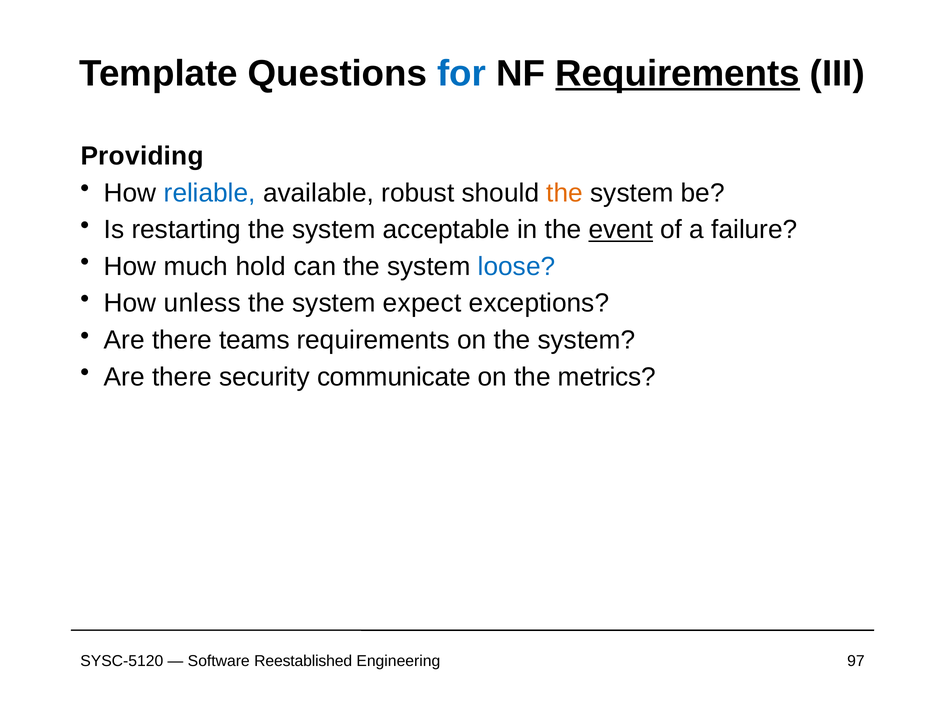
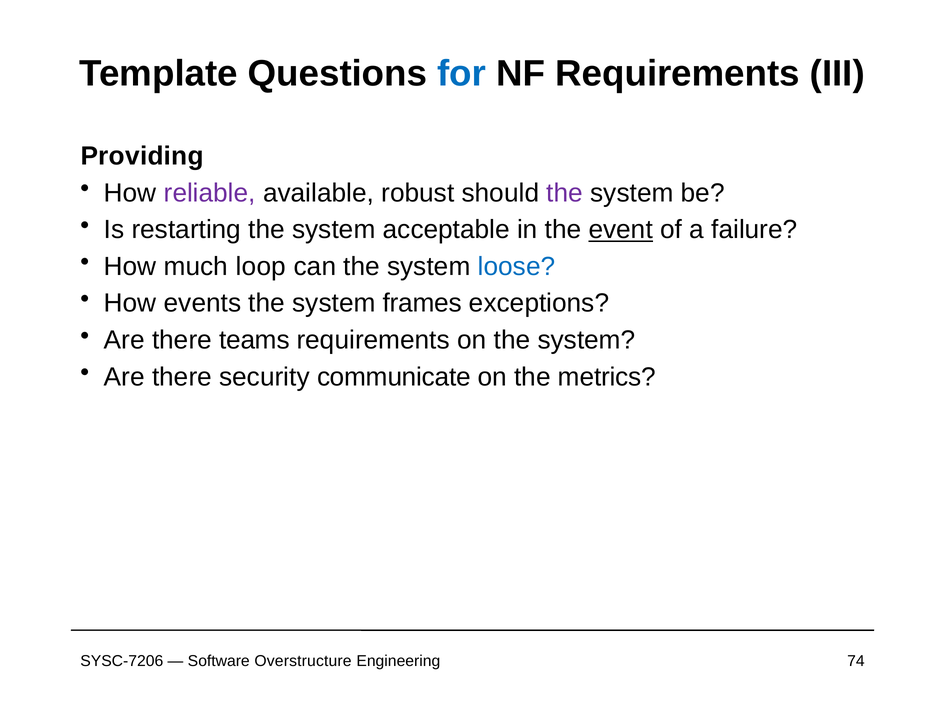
Requirements at (678, 73) underline: present -> none
reliable colour: blue -> purple
the at (565, 193) colour: orange -> purple
hold: hold -> loop
unless: unless -> events
expect: expect -> frames
SYSC-5120: SYSC-5120 -> SYSC-7206
Reestablished: Reestablished -> Overstructure
97: 97 -> 74
